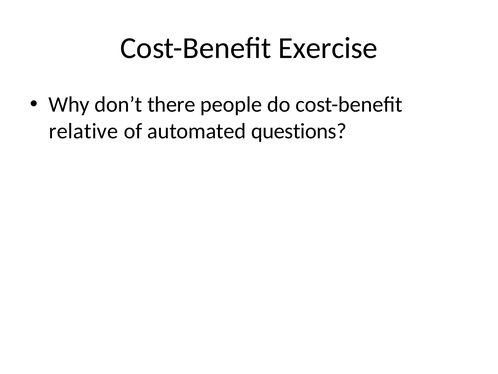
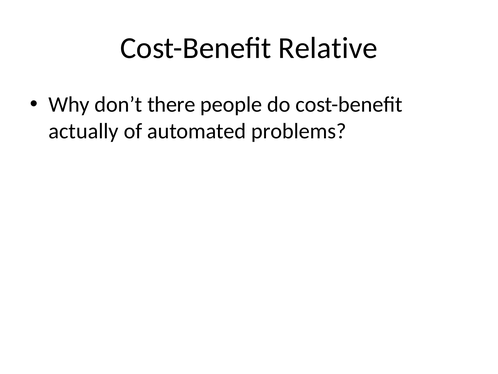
Exercise: Exercise -> Relative
relative: relative -> actually
questions: questions -> problems
